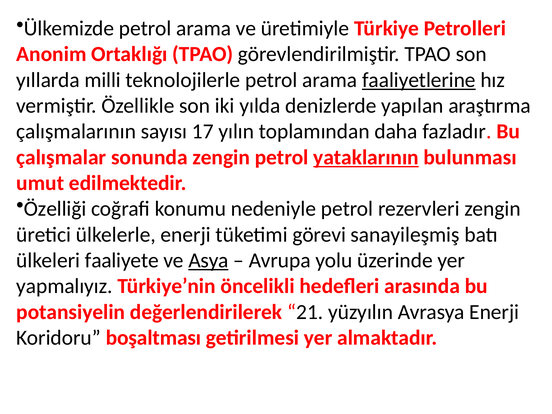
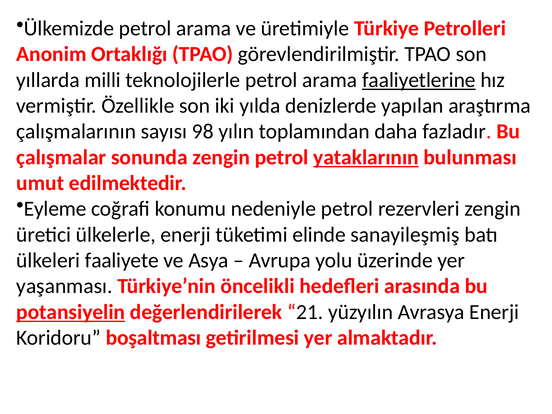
17: 17 -> 98
Özelliği: Özelliği -> Eyleme
görevi: görevi -> elinde
Asya underline: present -> none
yapmalıyız: yapmalıyız -> yaşanması
potansiyelin underline: none -> present
